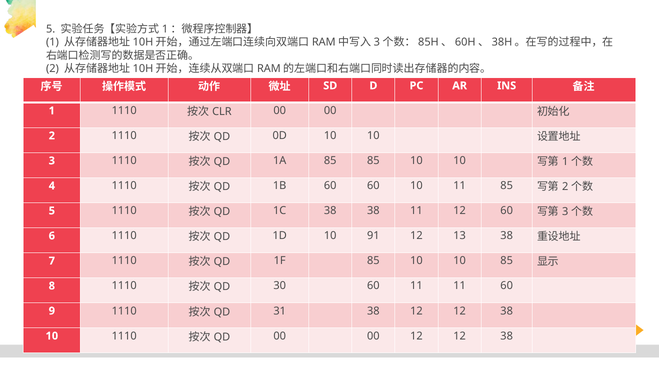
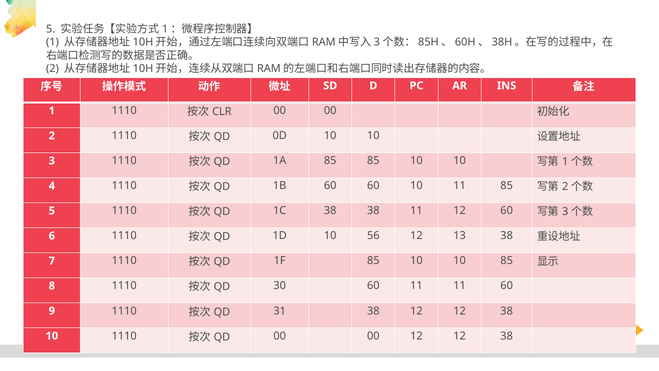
91: 91 -> 56
